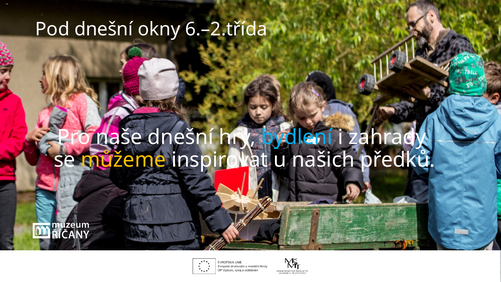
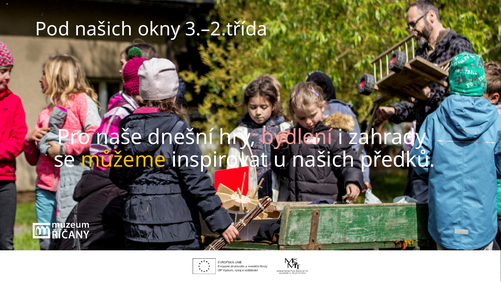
Pod dnešní: dnešní -> našich
6.–2.třída: 6.–2.třída -> 3.–2.třída
bydlení colour: light blue -> pink
